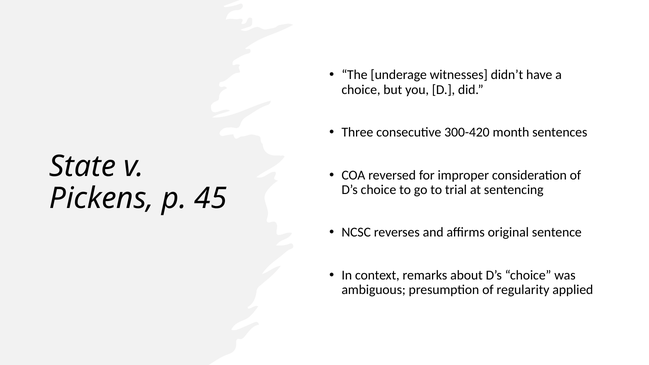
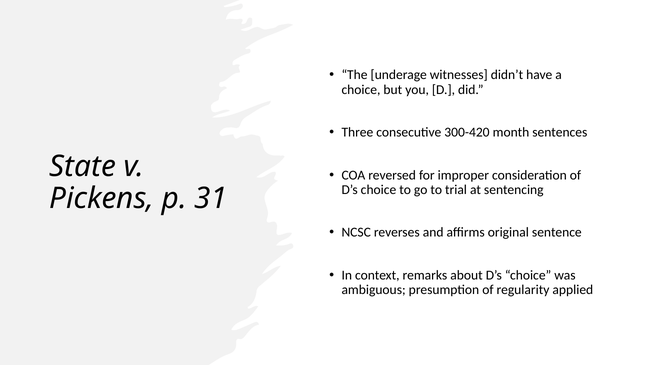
45: 45 -> 31
